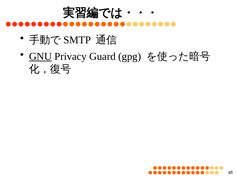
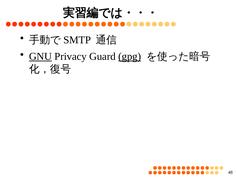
gpg underline: none -> present
